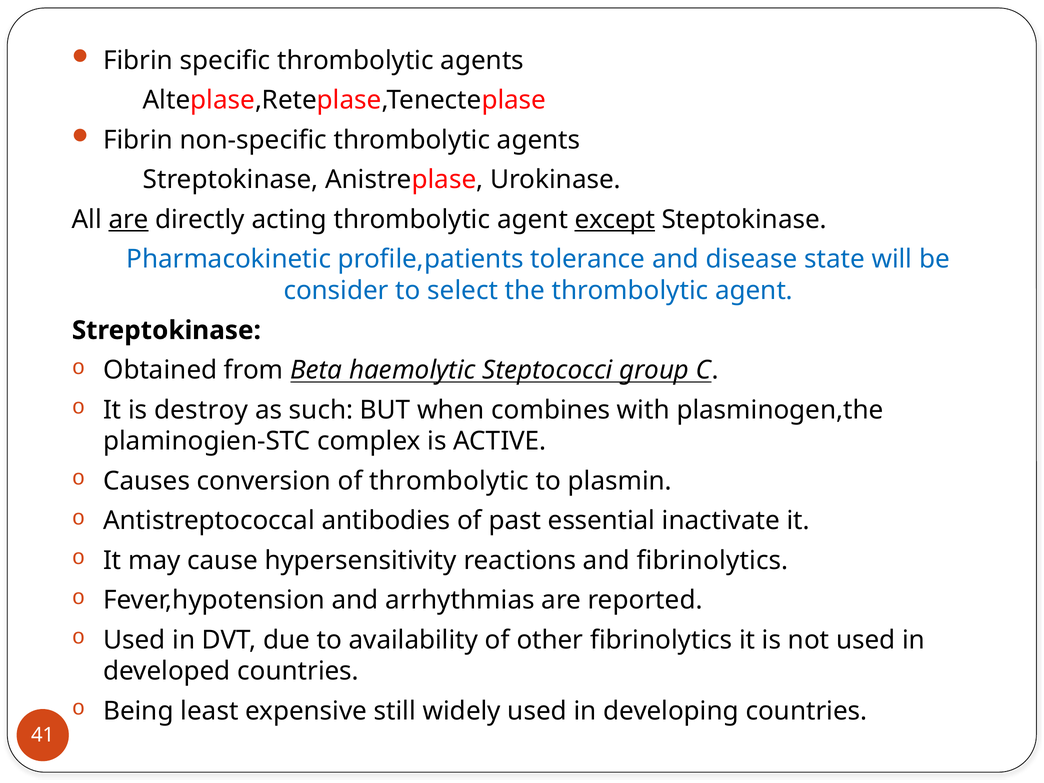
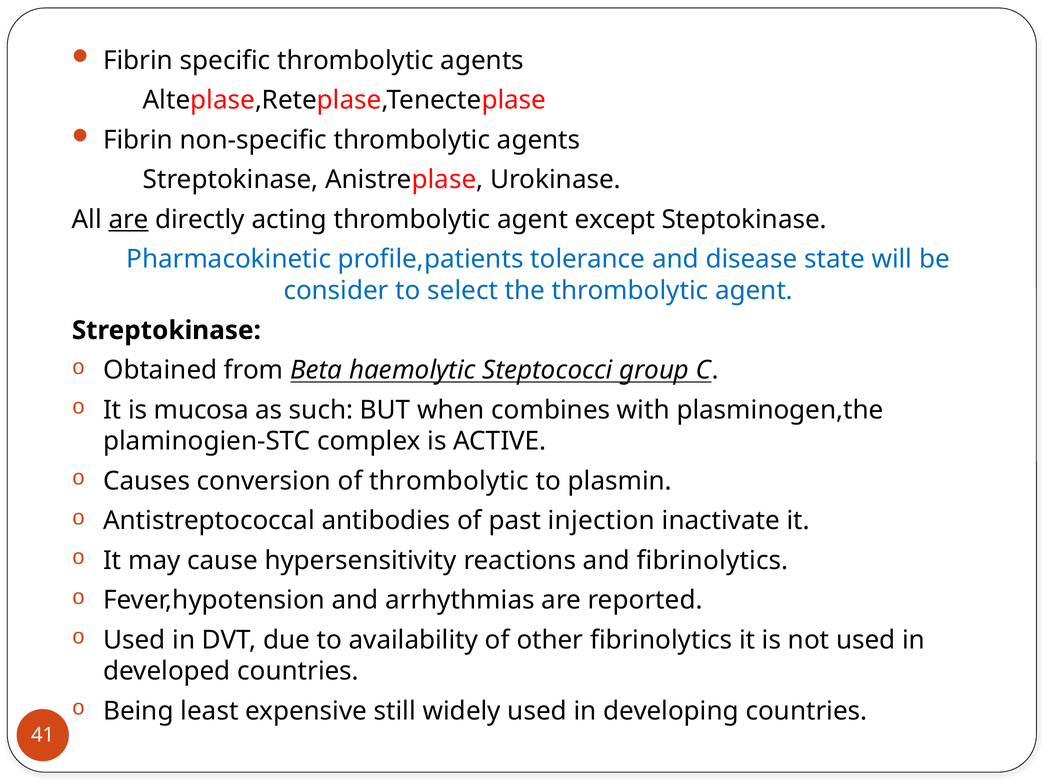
except underline: present -> none
destroy: destroy -> mucosa
essential: essential -> injection
